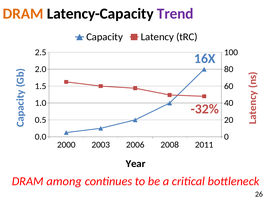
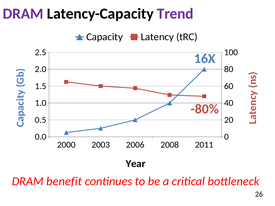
DRAM at (23, 14) colour: orange -> purple
-32%: -32% -> -80%
among: among -> benefit
